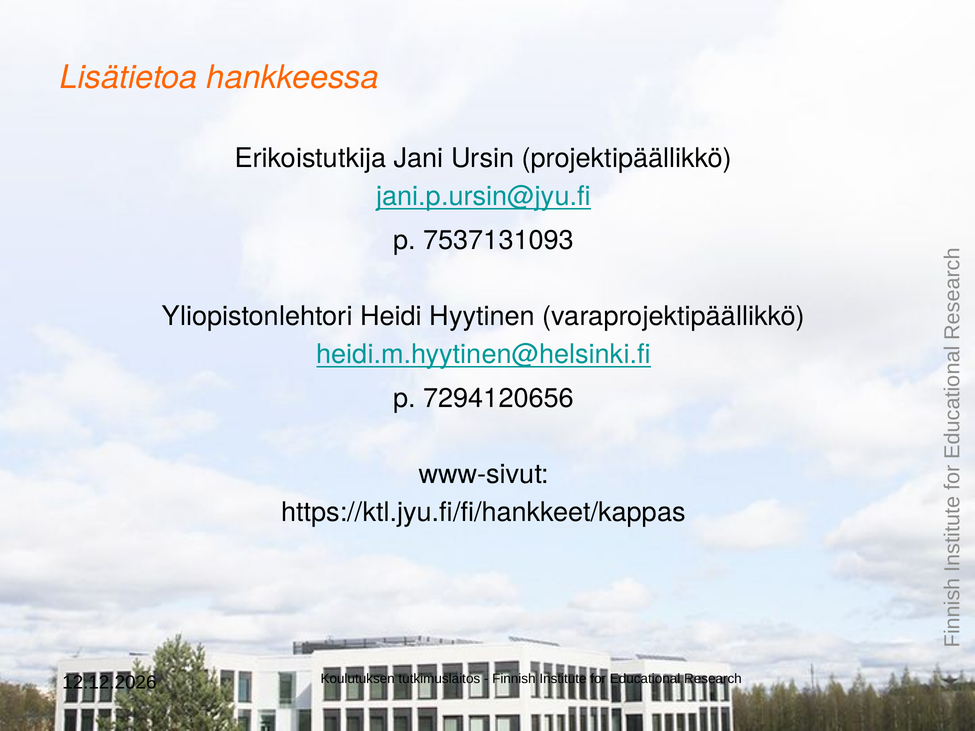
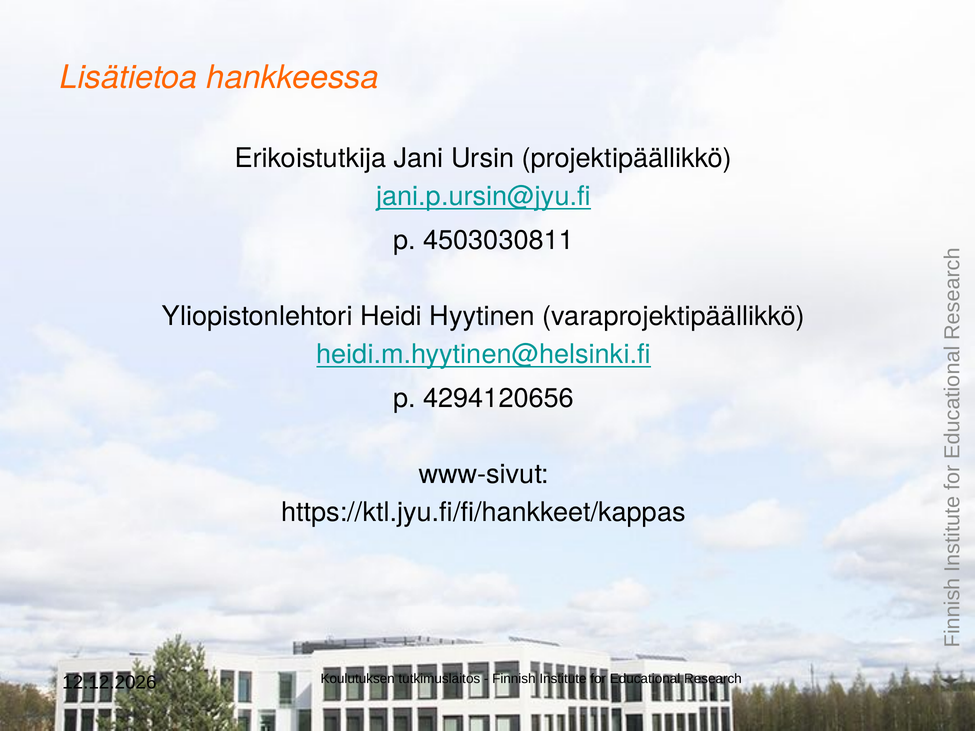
7537131093: 7537131093 -> 4503030811
7294120656: 7294120656 -> 4294120656
